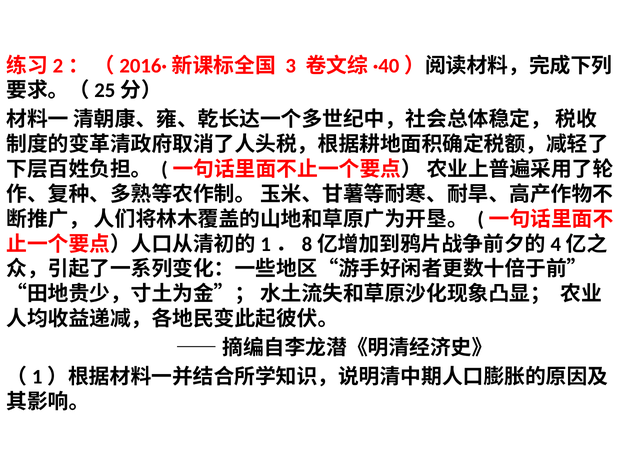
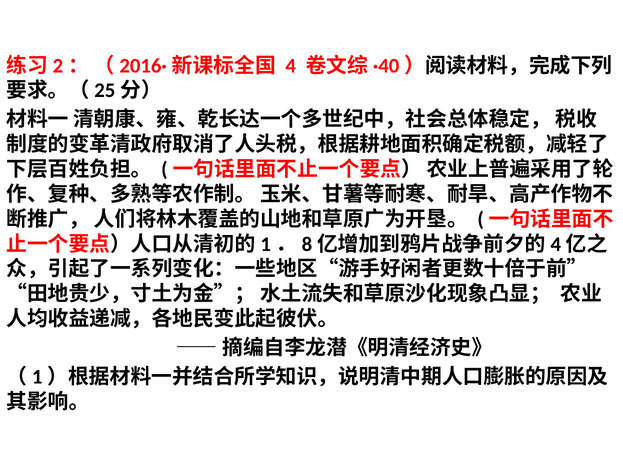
3: 3 -> 4
